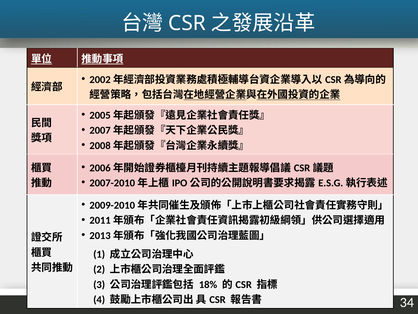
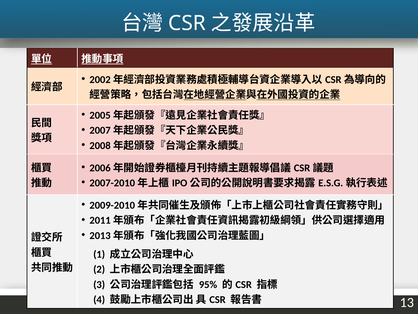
18%: 18% -> 95%
34: 34 -> 13
